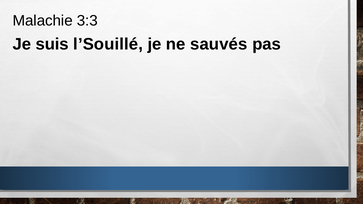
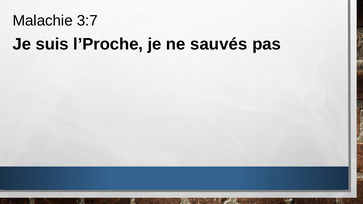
3:3: 3:3 -> 3:7
l’Souillé: l’Souillé -> l’Proche
